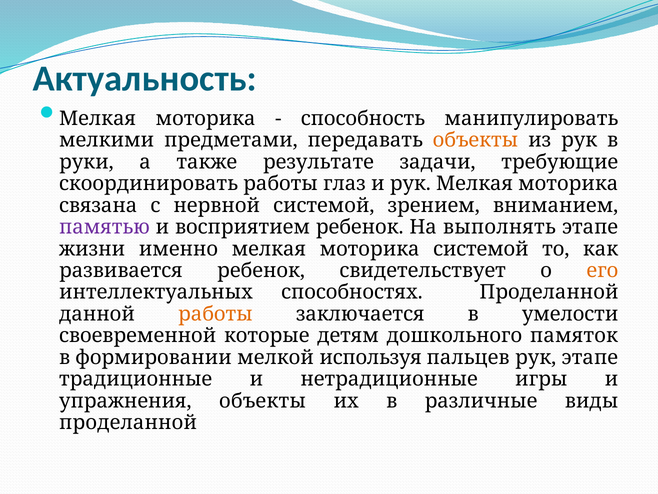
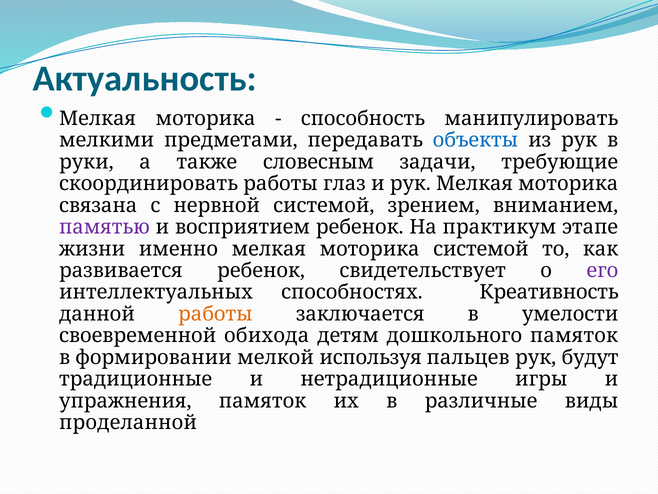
объекты at (475, 140) colour: orange -> blue
результате: результате -> словесным
выполнять: выполнять -> практикум
его colour: orange -> purple
способностях Проделанной: Проделанной -> Креативность
которые: которые -> обихода
рук этапе: этапе -> будут
упражнения объекты: объекты -> памяток
